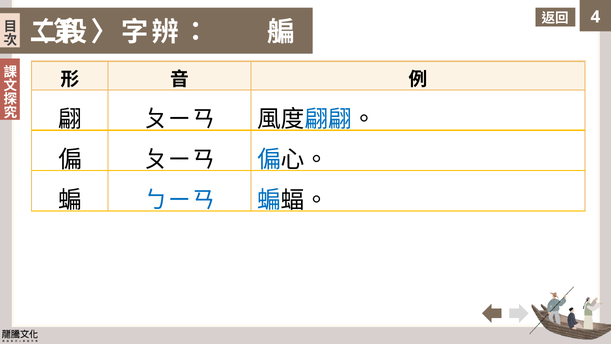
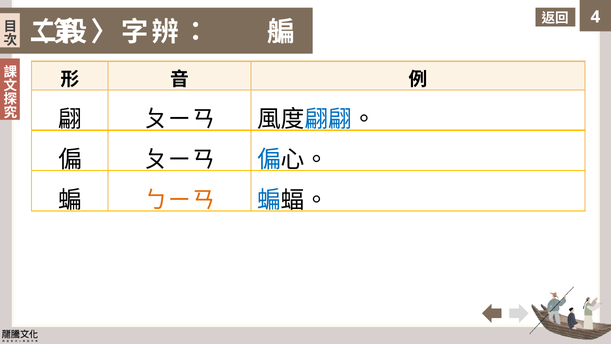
ㄅㄧㄢ colour: blue -> orange
